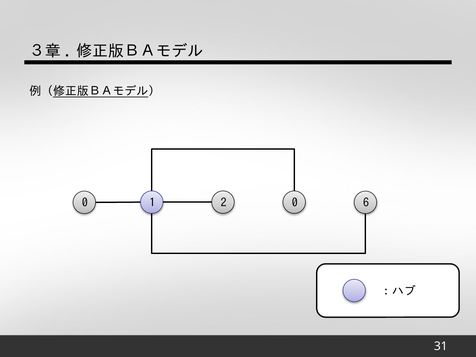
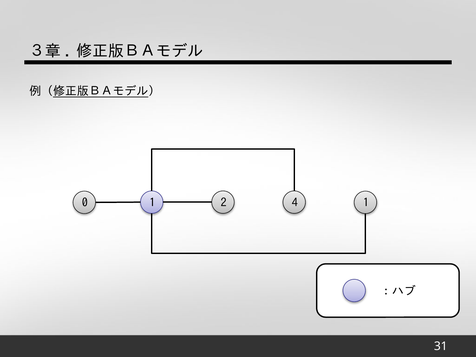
2 0: 0 -> 4
0 6: 6 -> 1
